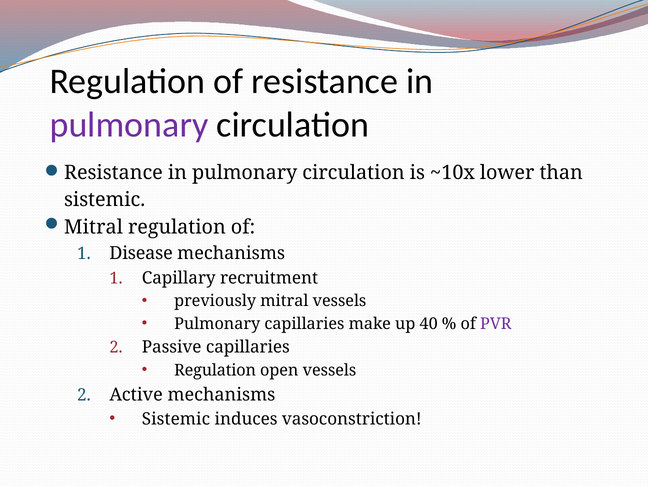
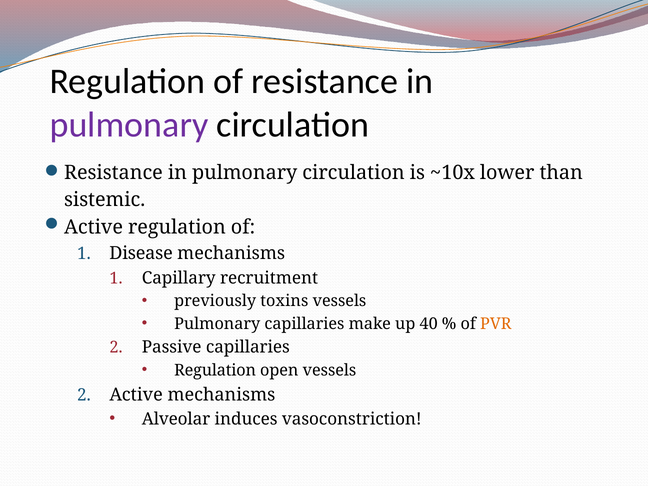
Mitral at (93, 227): Mitral -> Active
previously mitral: mitral -> toxins
PVR colour: purple -> orange
Sistemic at (176, 419): Sistemic -> Alveolar
